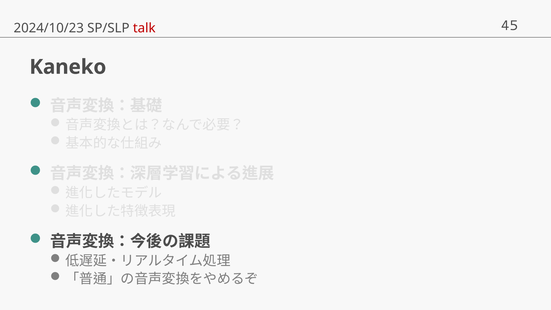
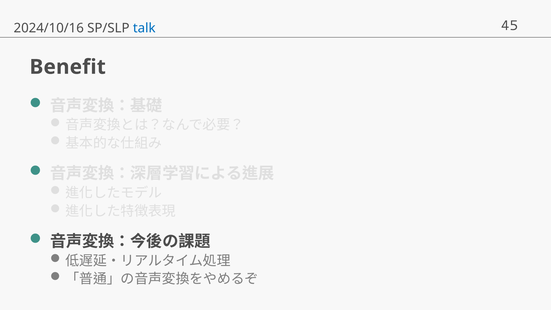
2024/10/23: 2024/10/23 -> 2024/10/16
talk colour: red -> blue
Kaneko: Kaneko -> Benefit
